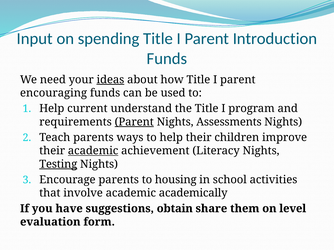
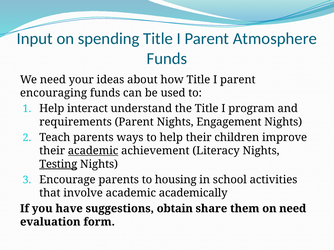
Introduction: Introduction -> Atmosphere
ideas underline: present -> none
current: current -> interact
Parent at (134, 122) underline: present -> none
Assessments: Assessments -> Engagement
on level: level -> need
